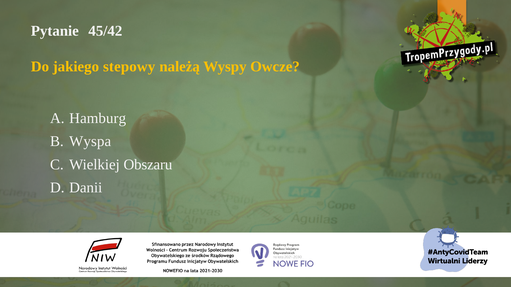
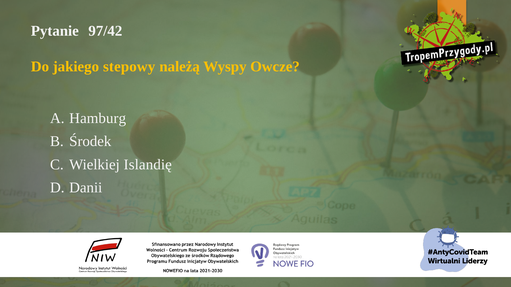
45/42: 45/42 -> 97/42
Wyspa: Wyspa -> Środek
Obszaru: Obszaru -> Islandię
